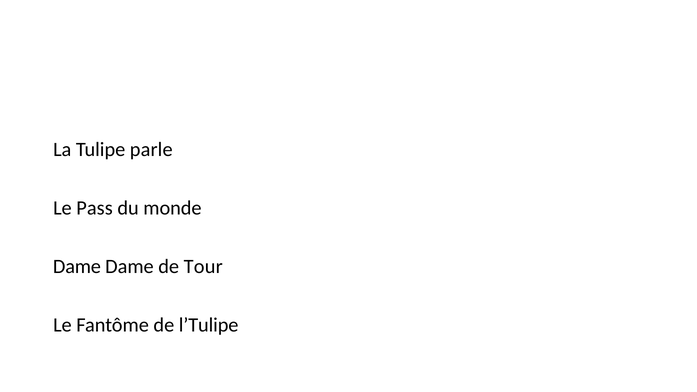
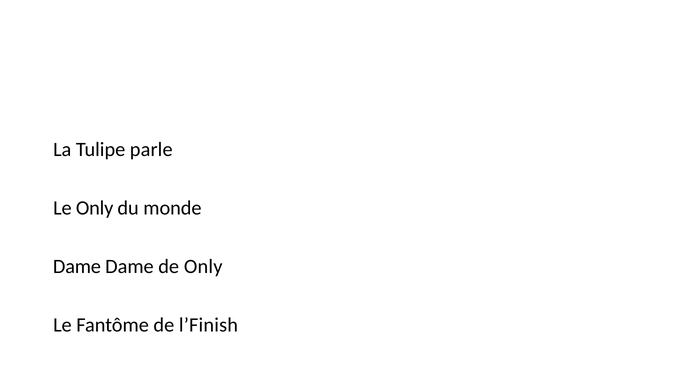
Le Pass: Pass -> Only
de Tour: Tour -> Only
l’Tulipe: l’Tulipe -> l’Finish
